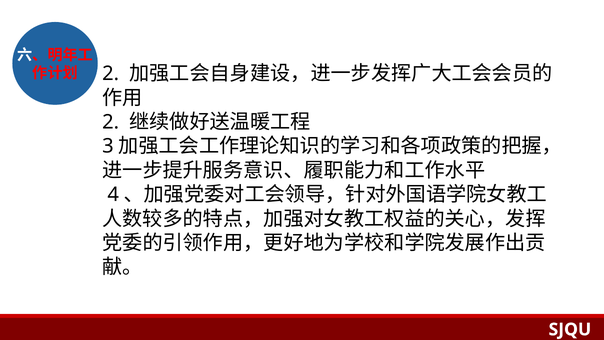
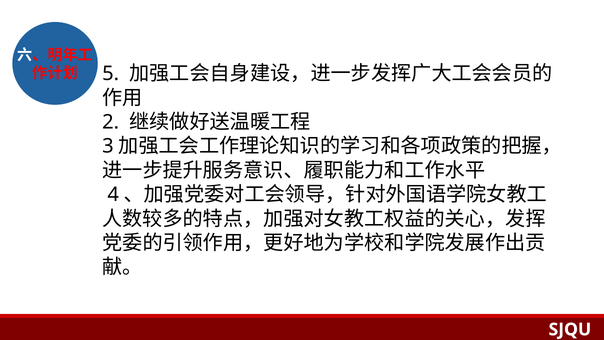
2 at (111, 74): 2 -> 5
